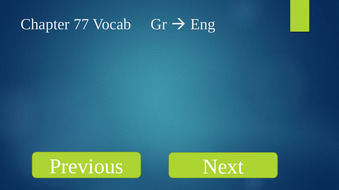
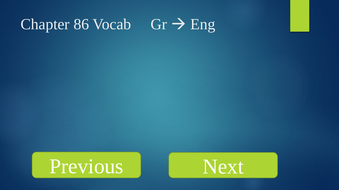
77: 77 -> 86
